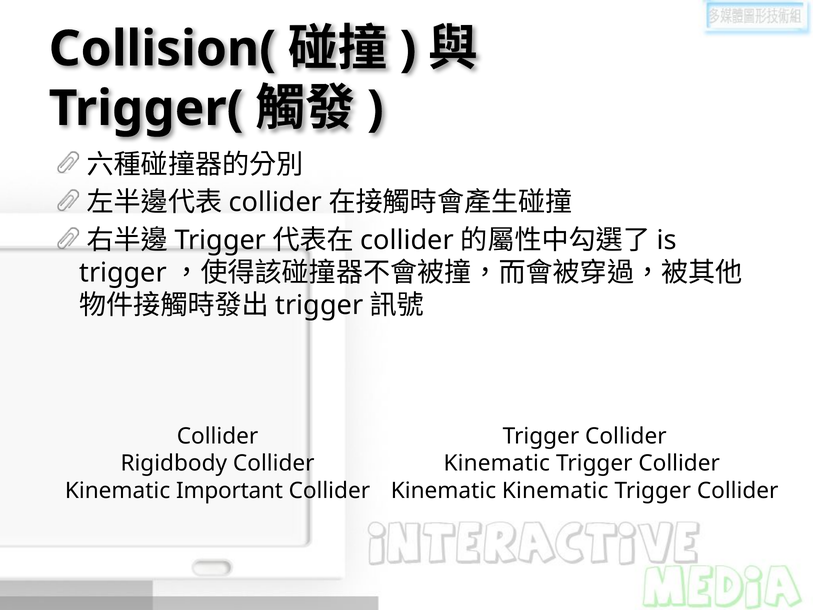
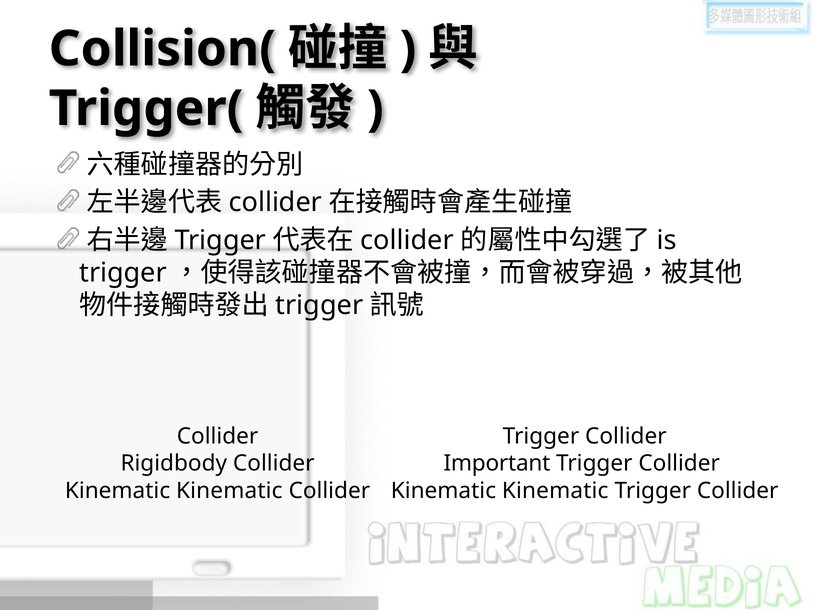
Kinematic at (497, 463): Kinematic -> Important
Important at (230, 490): Important -> Kinematic
